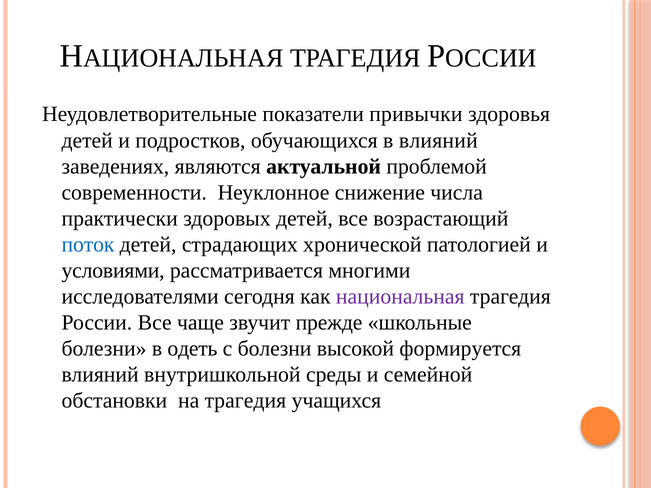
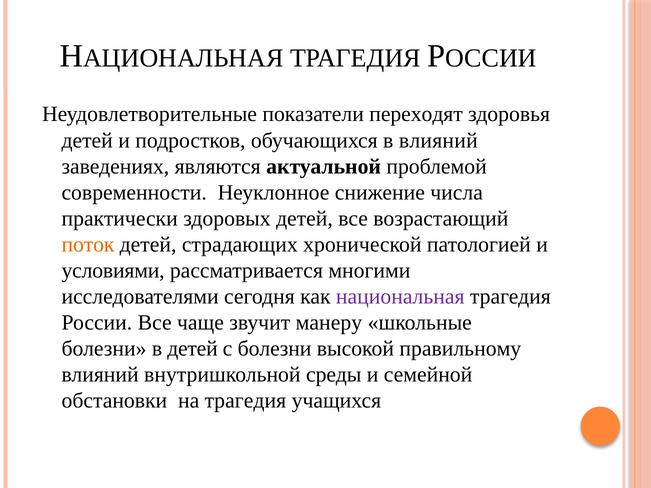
привычки: привычки -> переходят
поток colour: blue -> orange
прежде: прежде -> манеру
в одеть: одеть -> детей
формируется: формируется -> правильному
